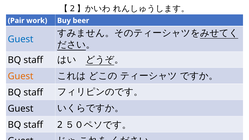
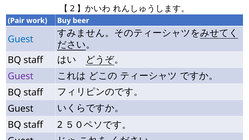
Guest at (21, 76) colour: orange -> purple
